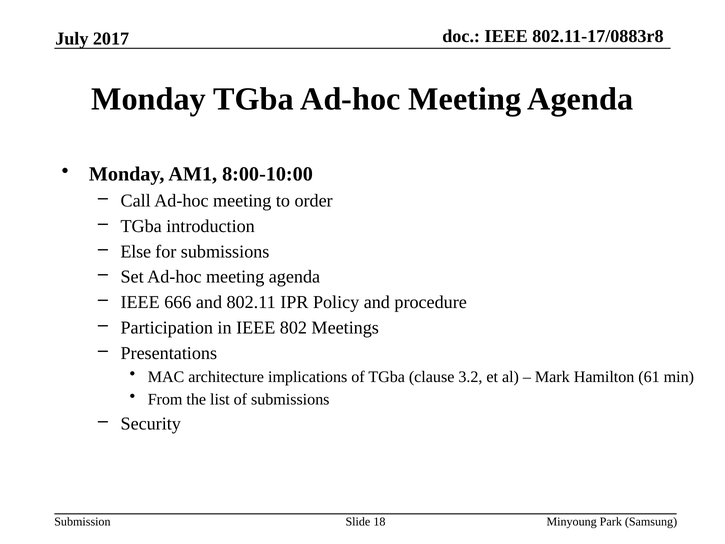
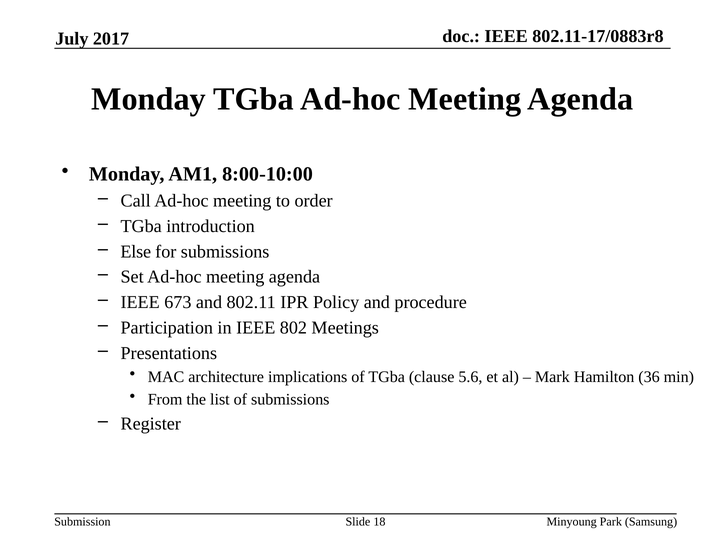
666: 666 -> 673
3.2: 3.2 -> 5.6
61: 61 -> 36
Security: Security -> Register
